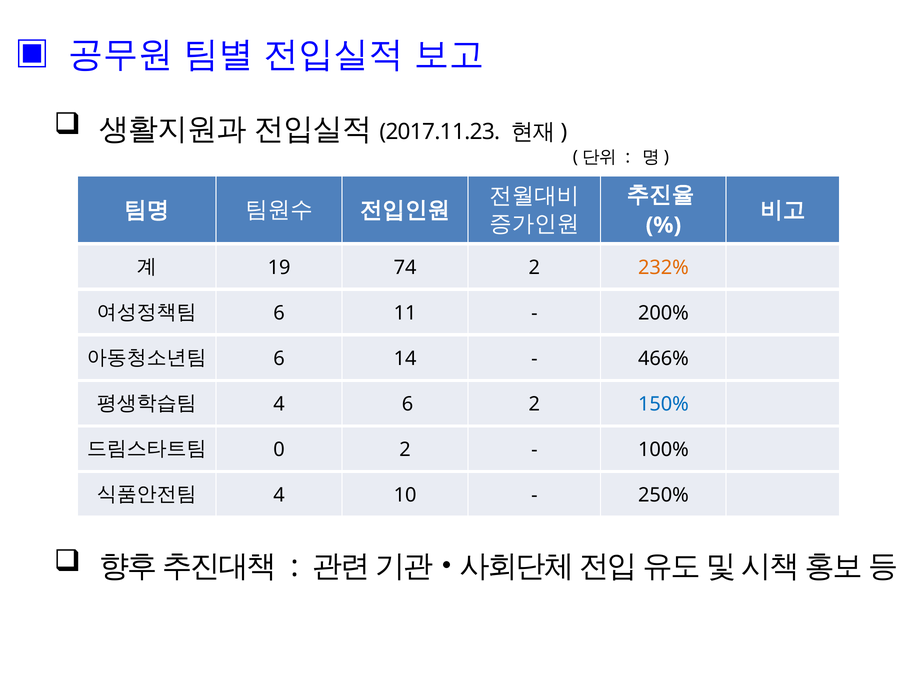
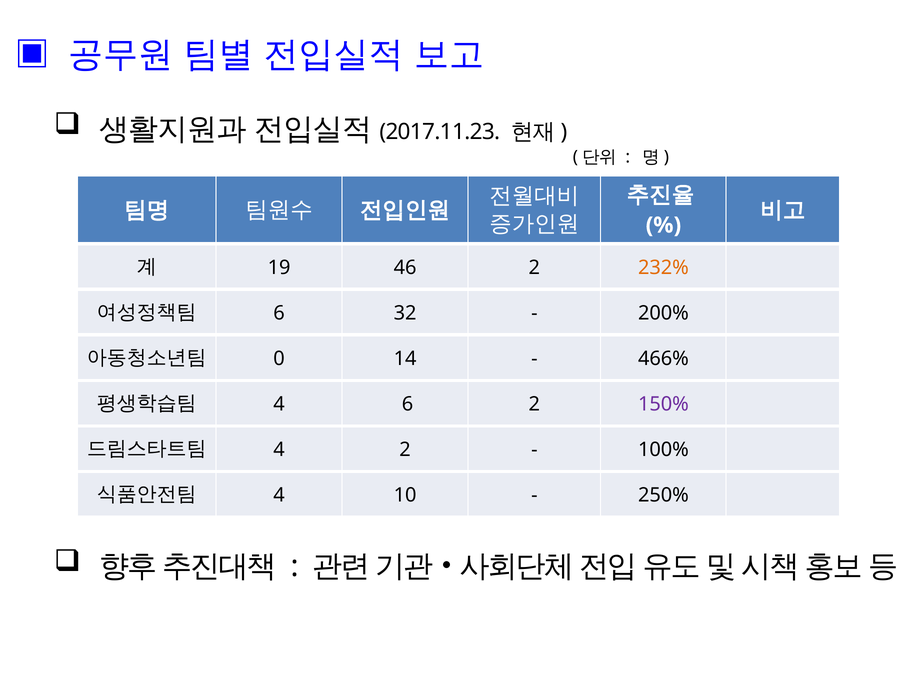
74: 74 -> 46
11: 11 -> 32
6 at (279, 359): 6 -> 0
150% colour: blue -> purple
0 at (279, 450): 0 -> 4
